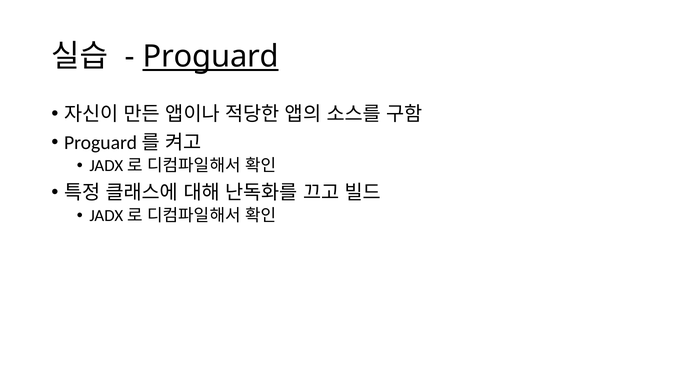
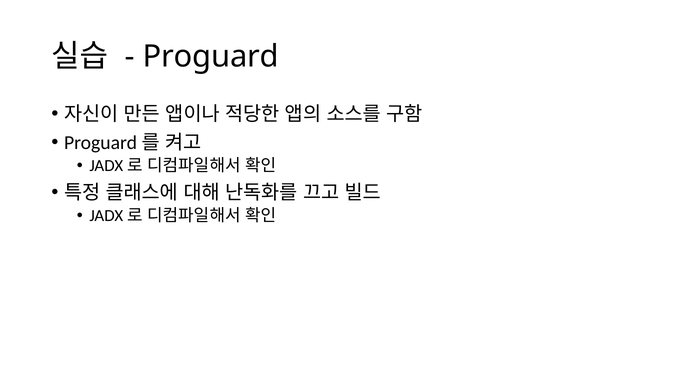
Proguard underline: present -> none
